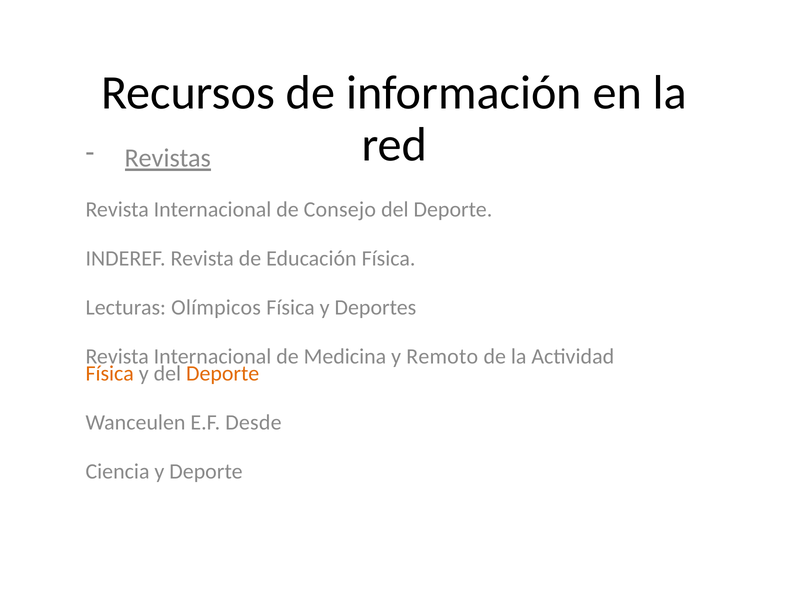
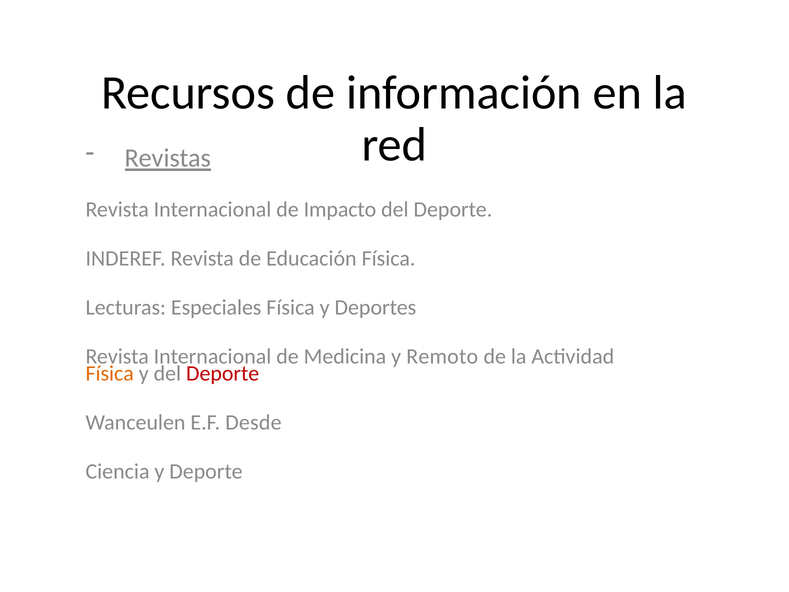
Consejo: Consejo -> Impacto
Olímpicos: Olímpicos -> Especiales
Deporte at (223, 373) colour: orange -> red
